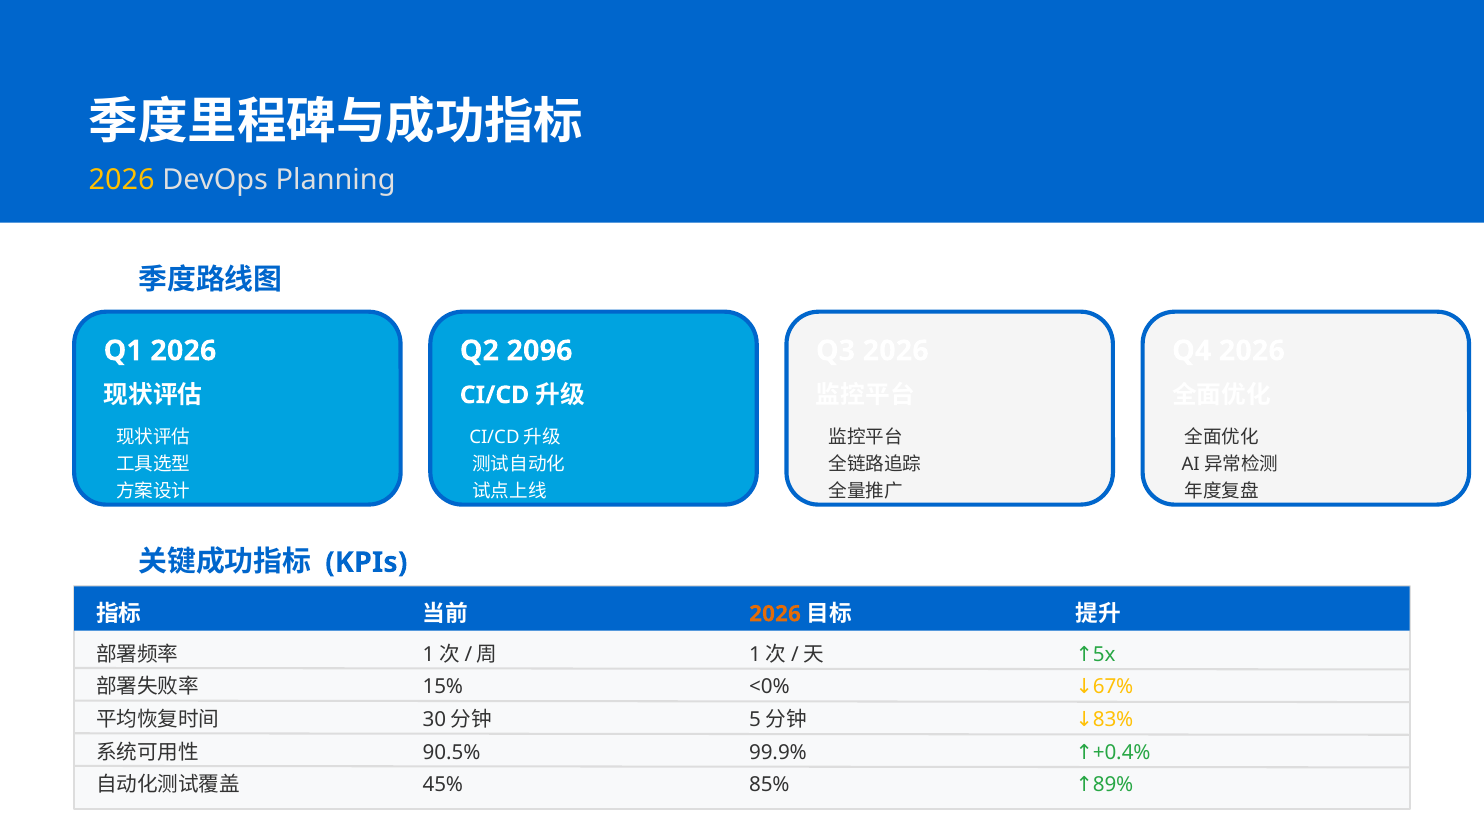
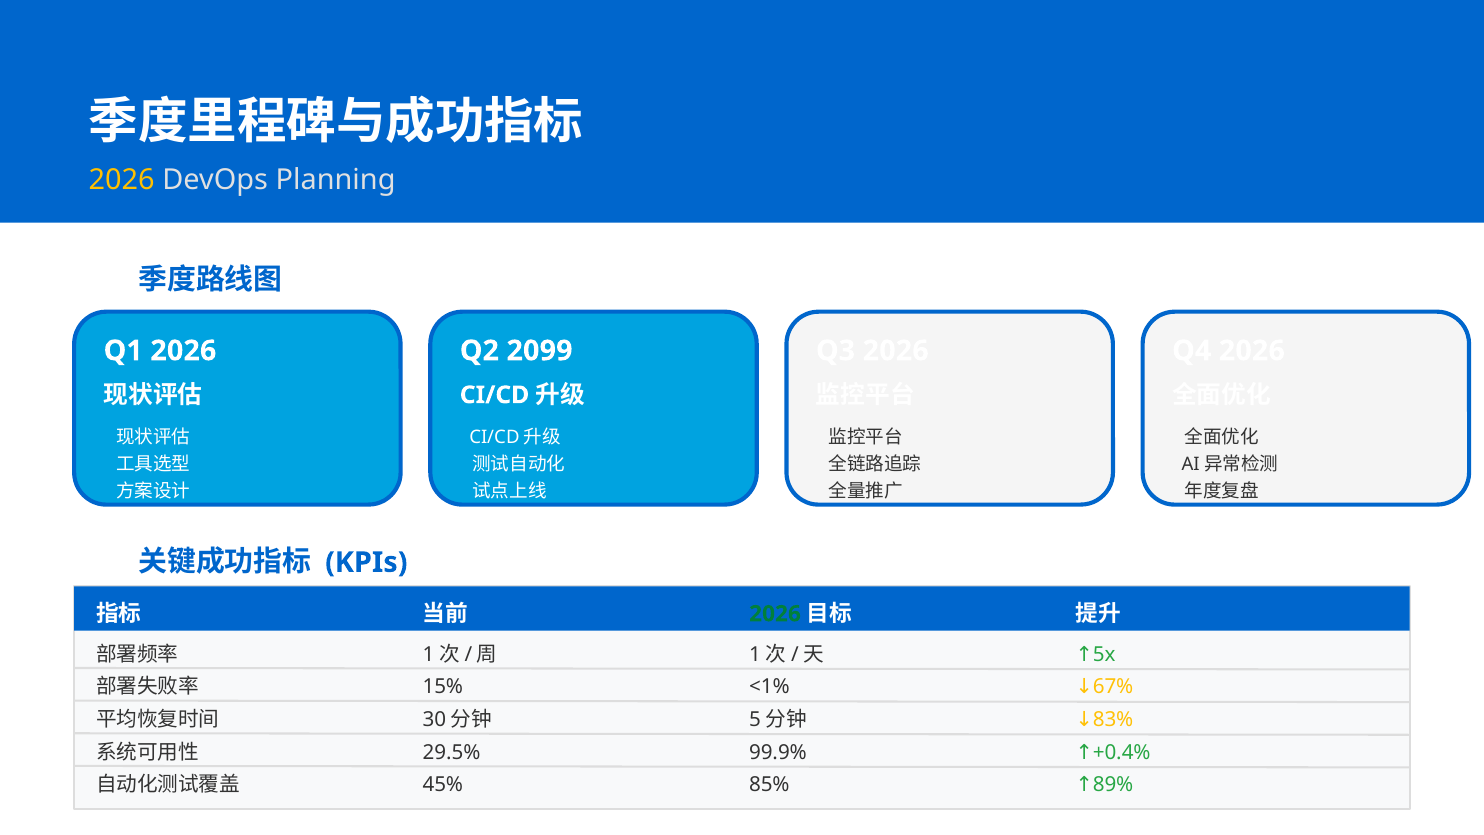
2096: 2096 -> 2099
2026 at (775, 614) colour: orange -> green
<0%: <0% -> <1%
90.5%: 90.5% -> 29.5%
